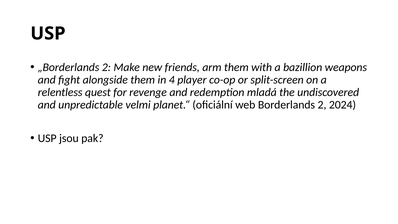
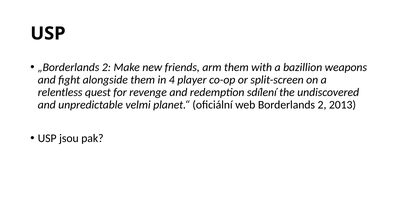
mladá: mladá -> sdílení
2024: 2024 -> 2013
